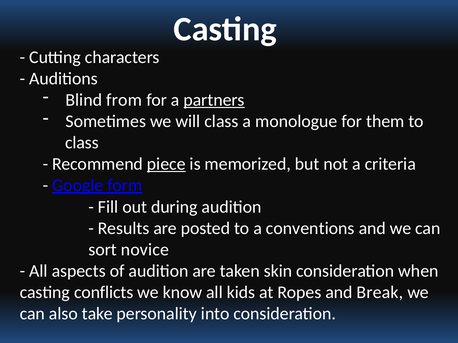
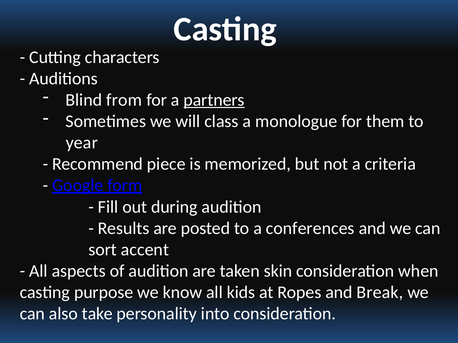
class at (82, 143): class -> year
piece underline: present -> none
conventions: conventions -> conferences
novice: novice -> accent
conflicts: conflicts -> purpose
